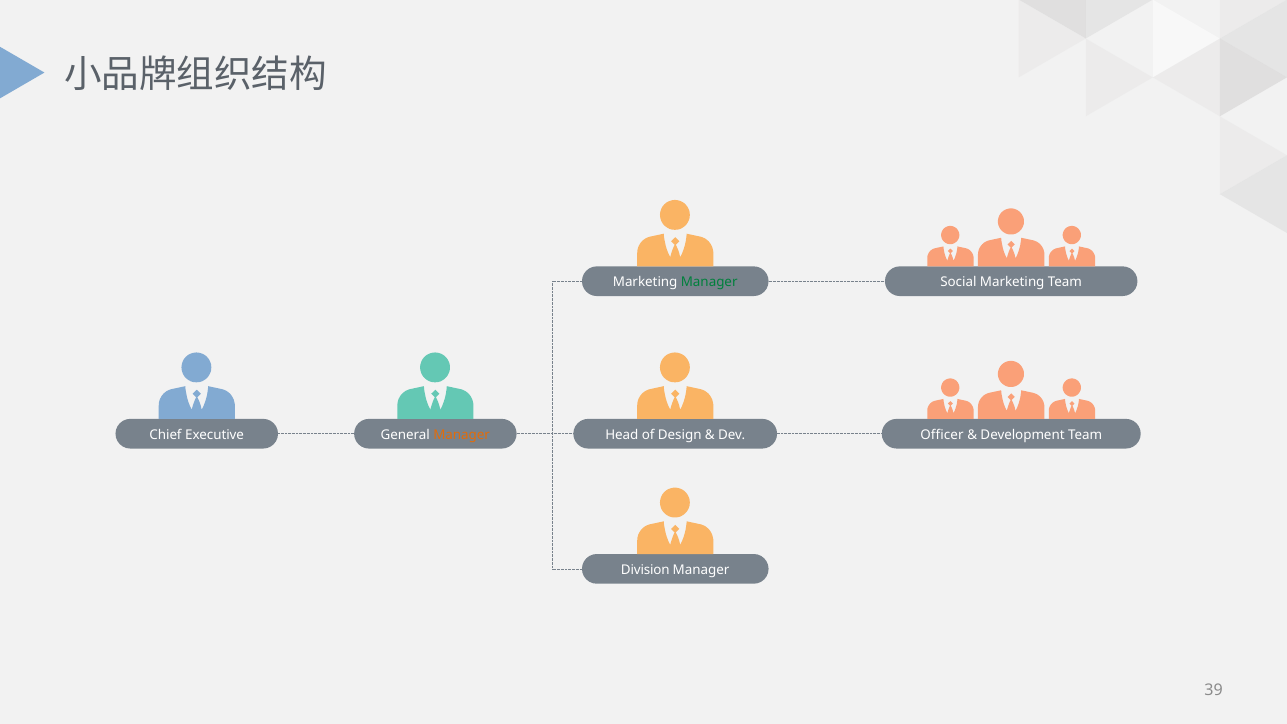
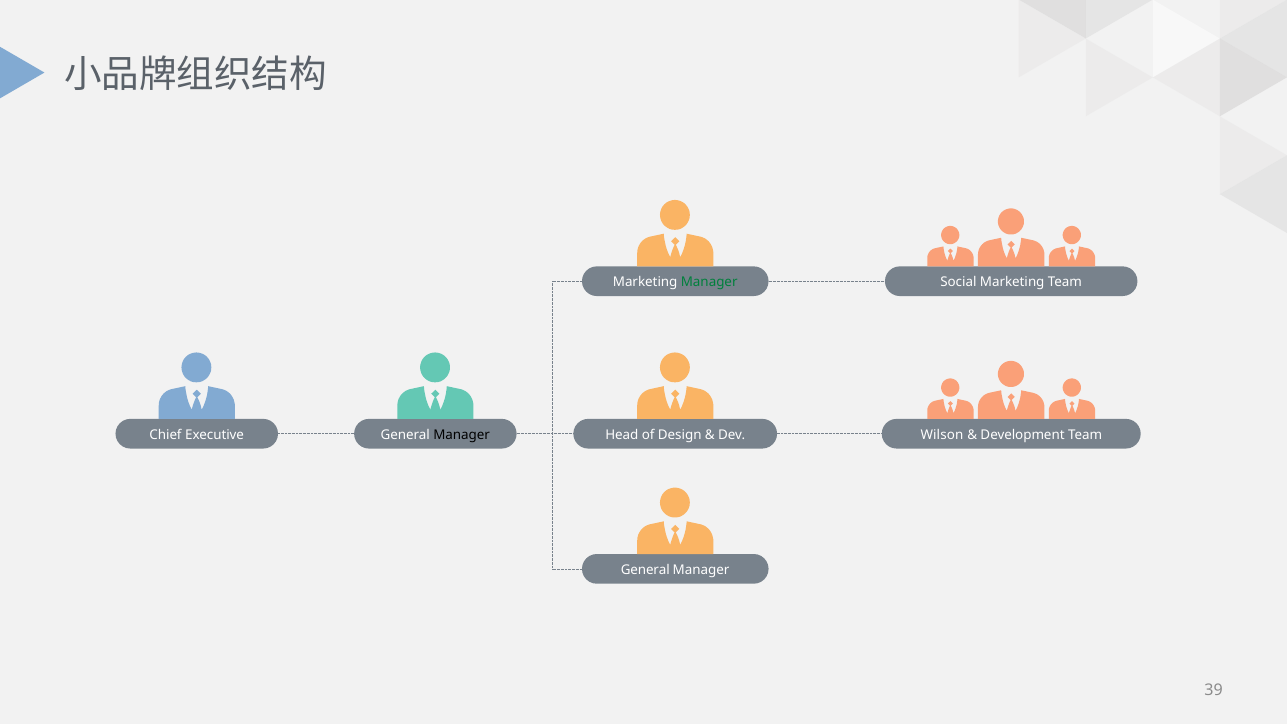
Manager at (462, 435) colour: orange -> black
Officer: Officer -> Wilson
Division at (645, 570): Division -> General
